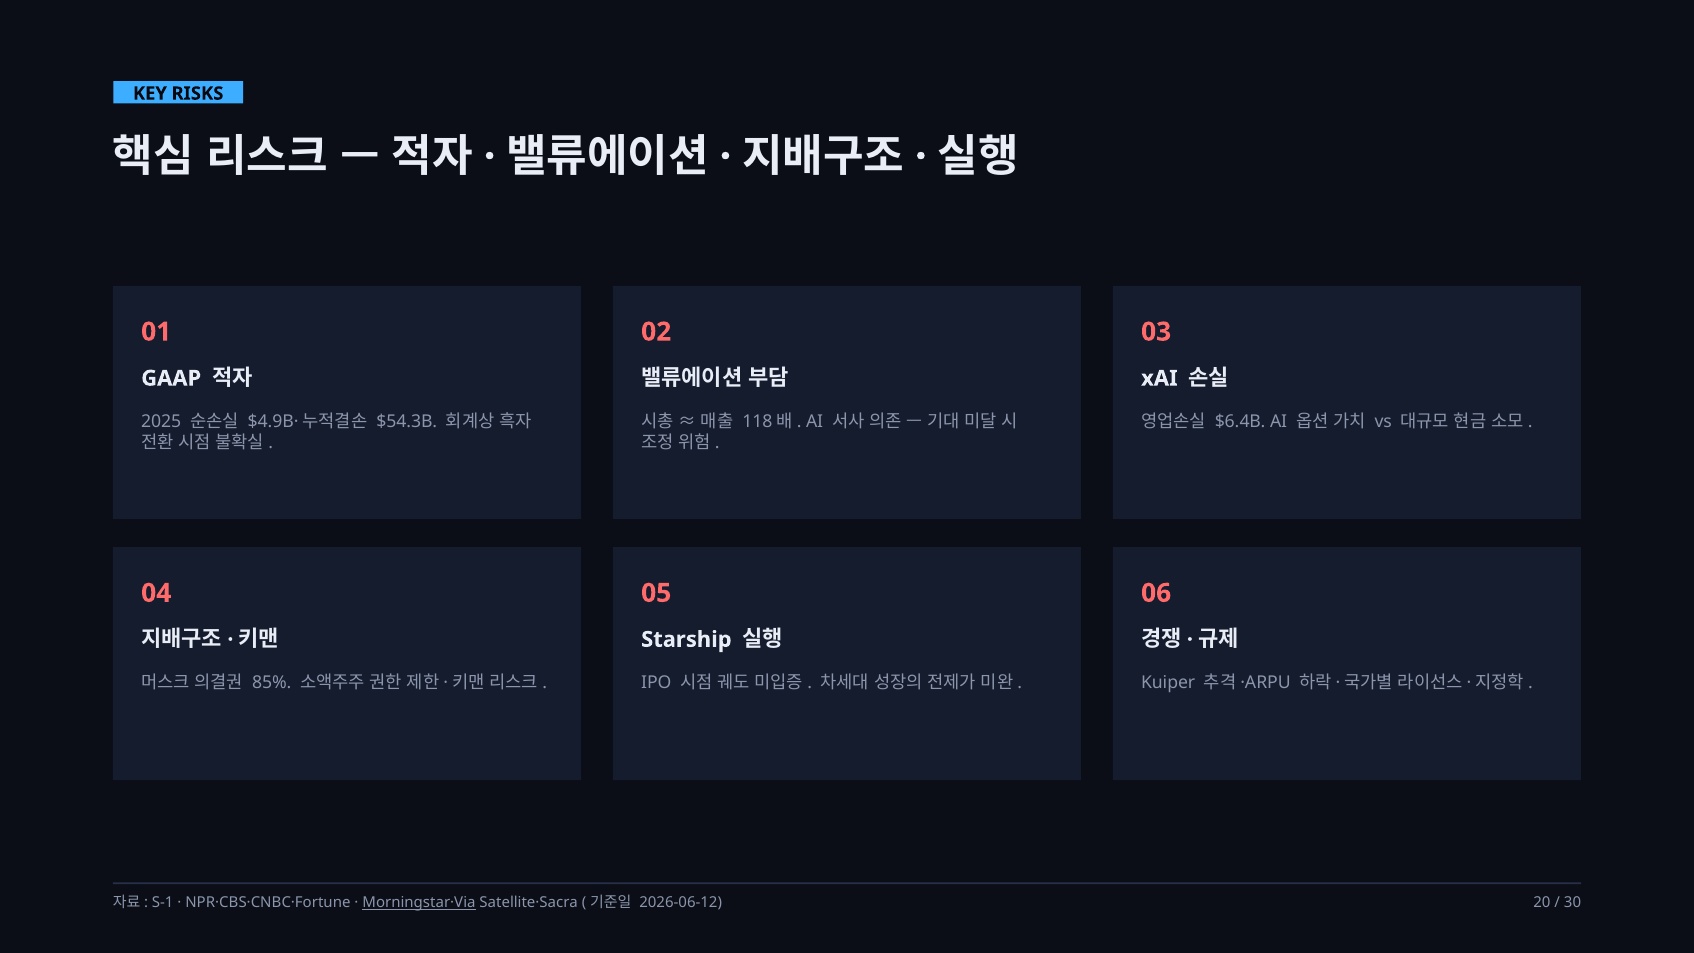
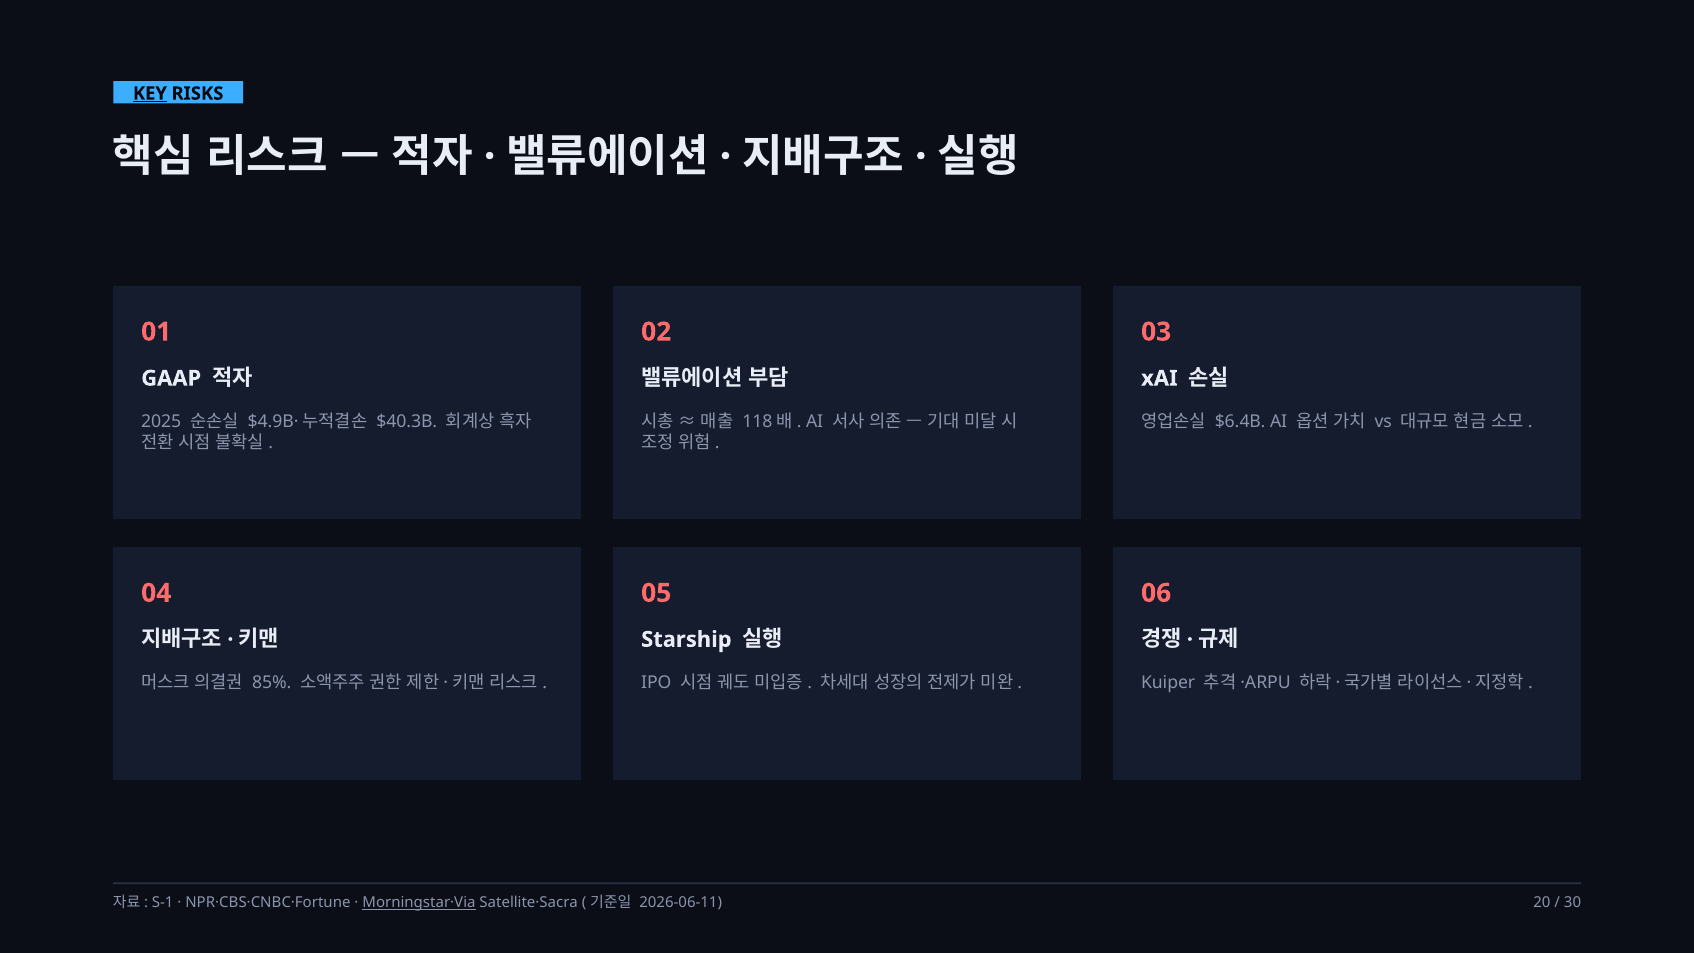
KEY underline: none -> present
$54.3B: $54.3B -> $40.3B
2026-06-12: 2026-06-12 -> 2026-06-11
